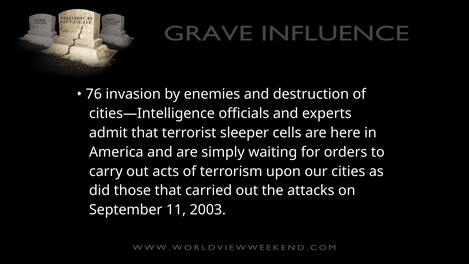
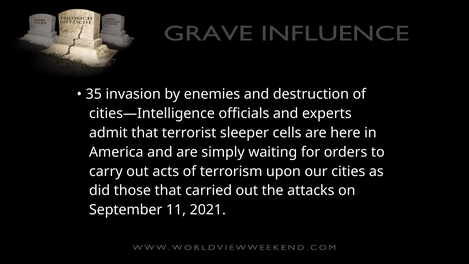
76: 76 -> 35
2003: 2003 -> 2021
